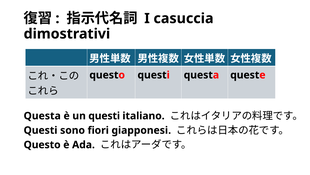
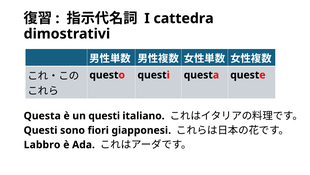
casuccia: casuccia -> cattedra
Questo at (42, 144): Questo -> Labbro
